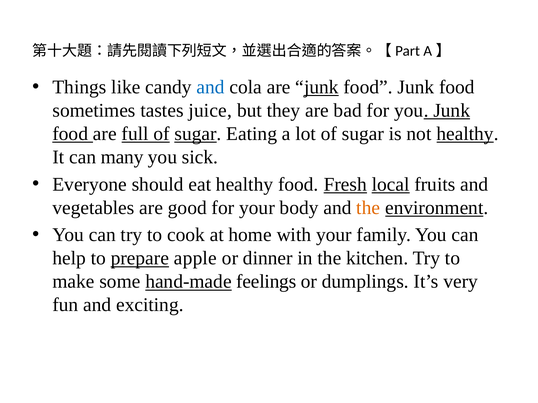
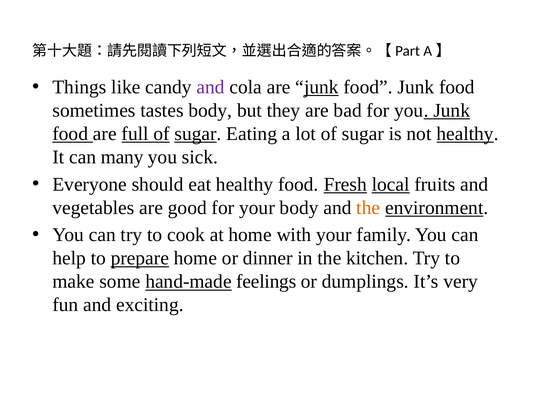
and at (211, 87) colour: blue -> purple
tastes juice: juice -> body
prepare apple: apple -> home
